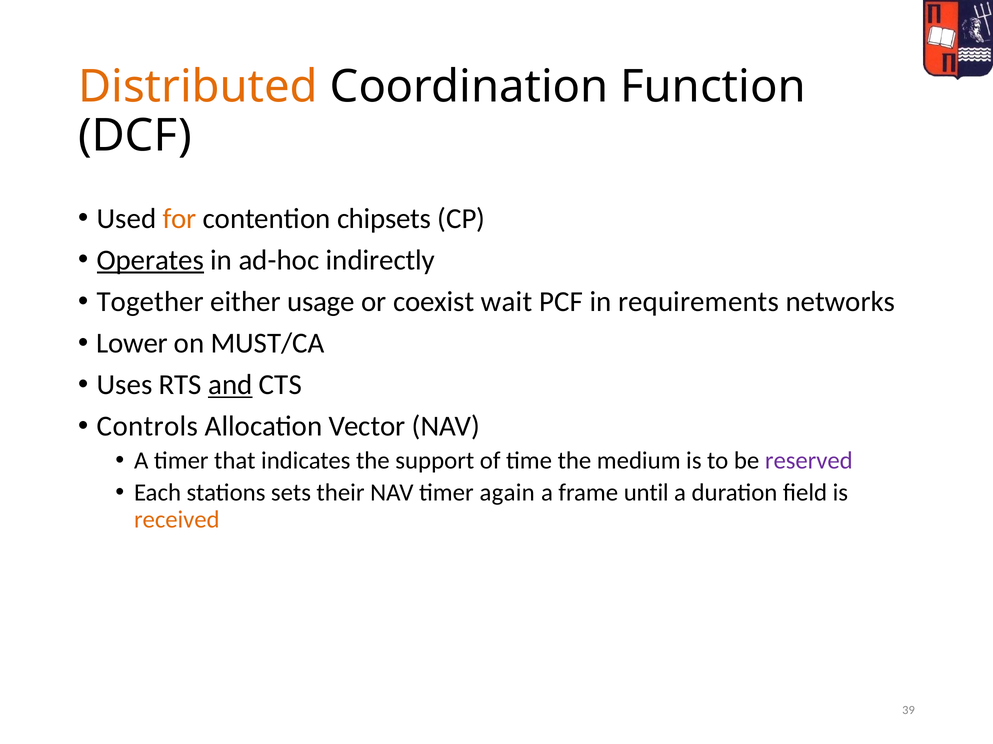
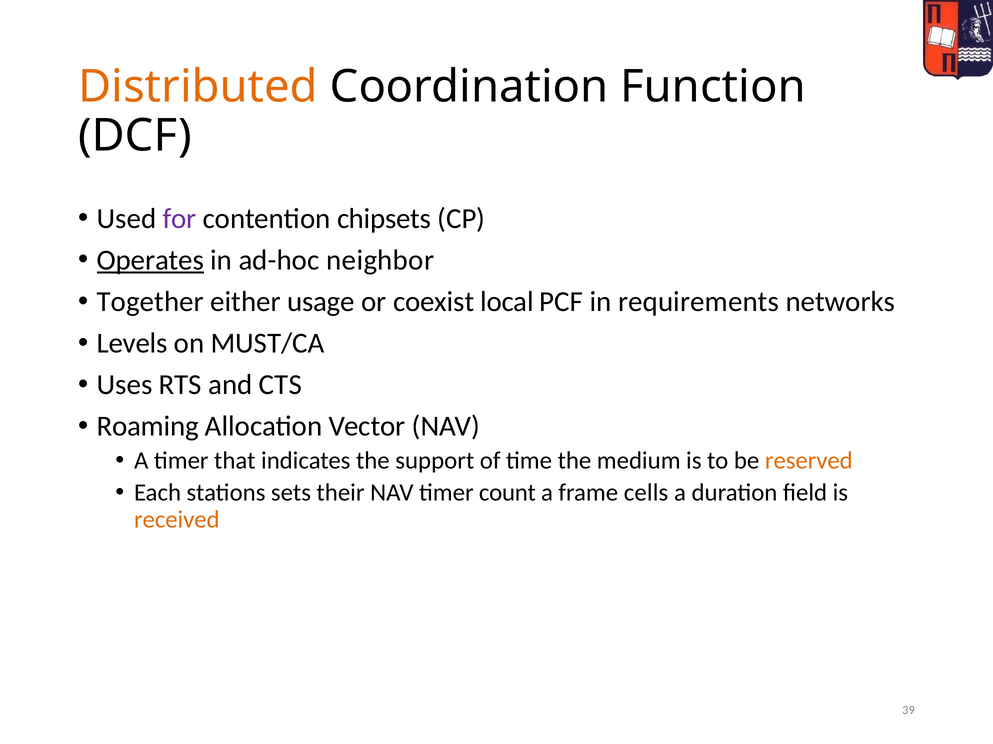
for colour: orange -> purple
indirectly: indirectly -> neighbor
wait: wait -> local
Lower: Lower -> Levels
and underline: present -> none
Controls: Controls -> Roaming
reserved colour: purple -> orange
again: again -> count
until: until -> cells
